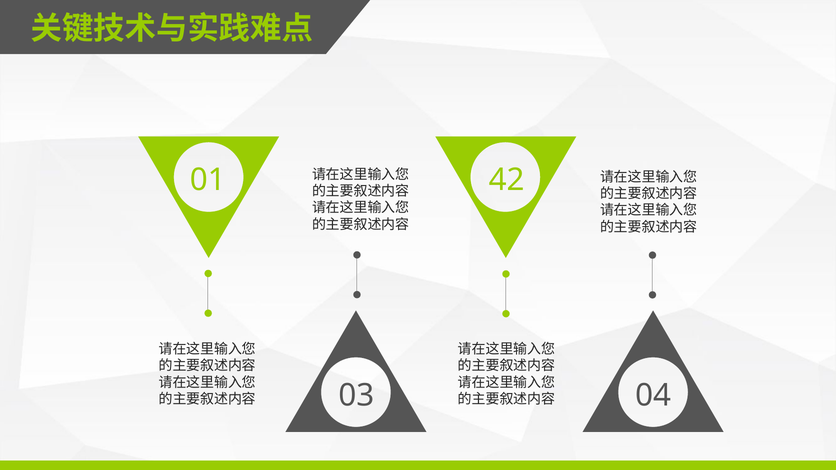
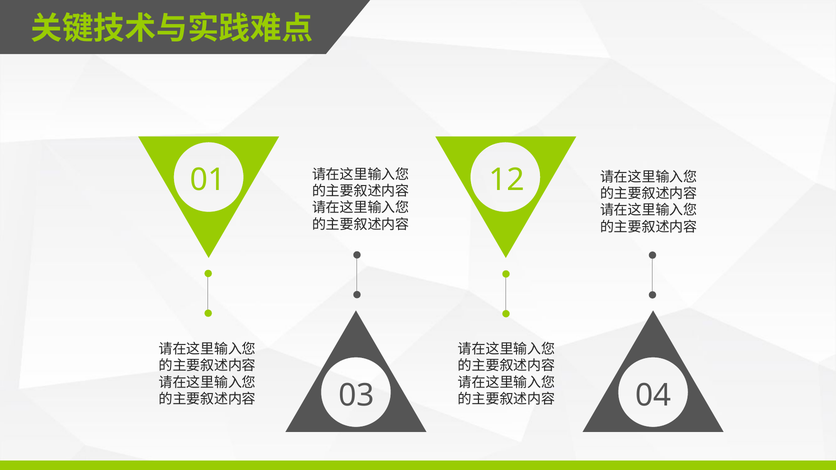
42: 42 -> 12
